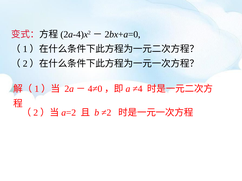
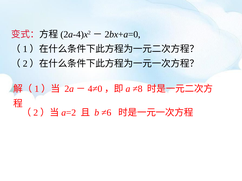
≠4: ≠4 -> ≠8
≠2: ≠2 -> ≠6
